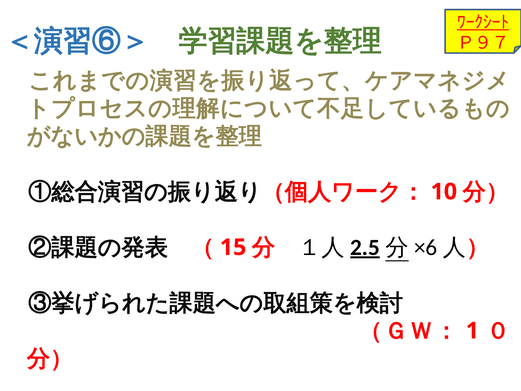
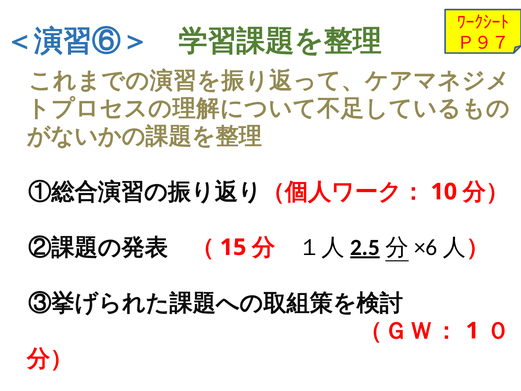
ﾜｰｸｼｰﾄ underline: present -> none
